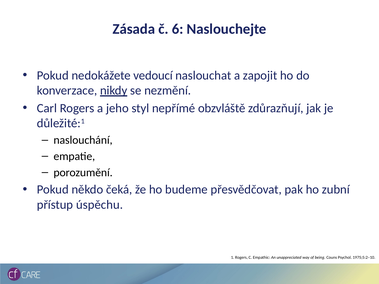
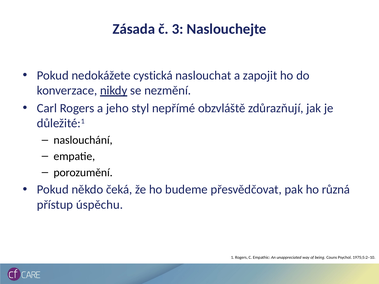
6: 6 -> 3
vedoucí: vedoucí -> cystická
zubní: zubní -> různá
